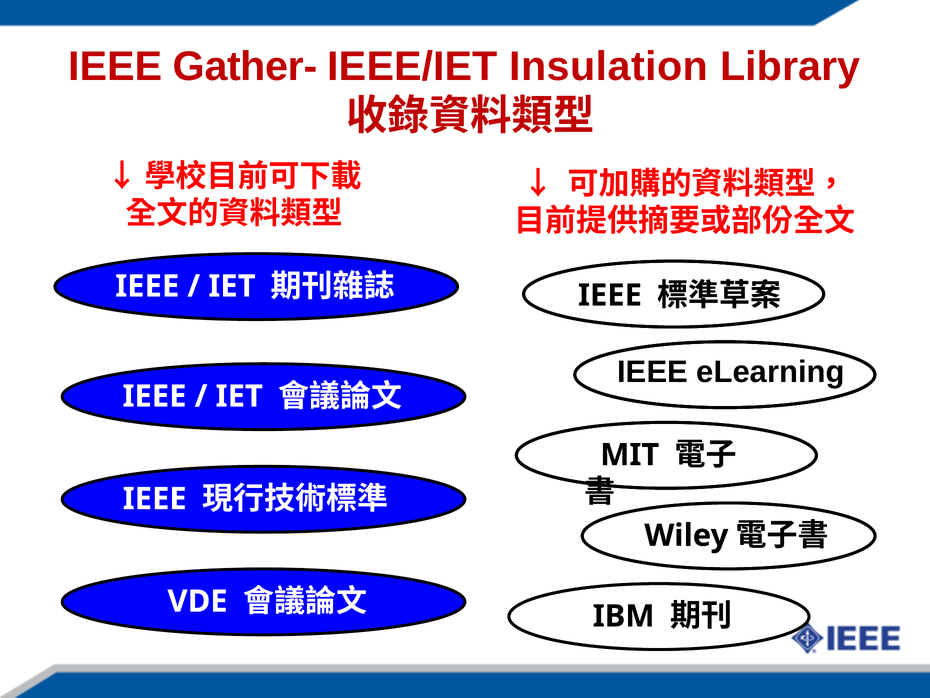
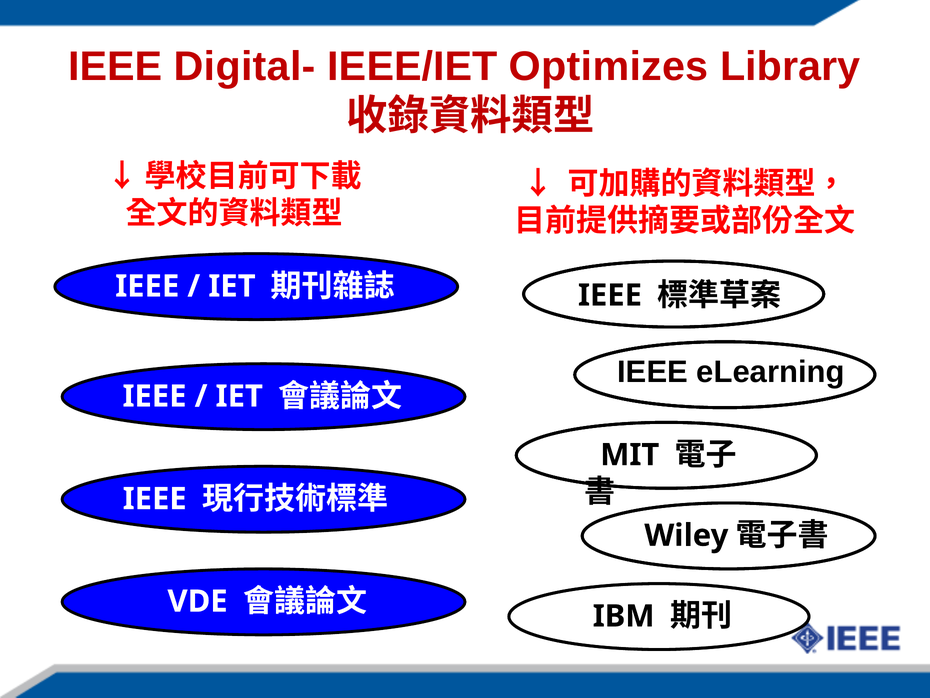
Gather-: Gather- -> Digital-
Insulation: Insulation -> Optimizes
